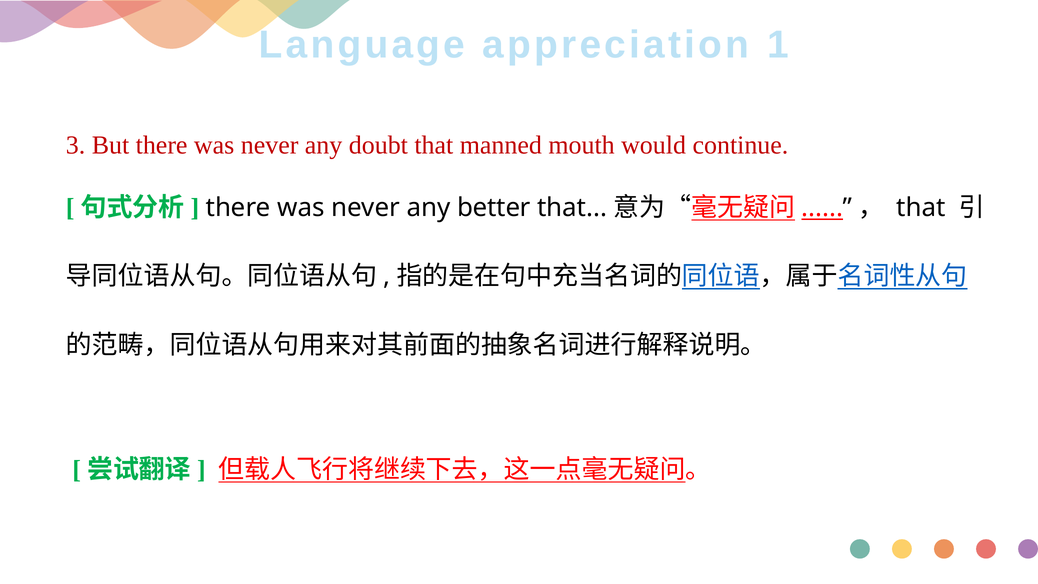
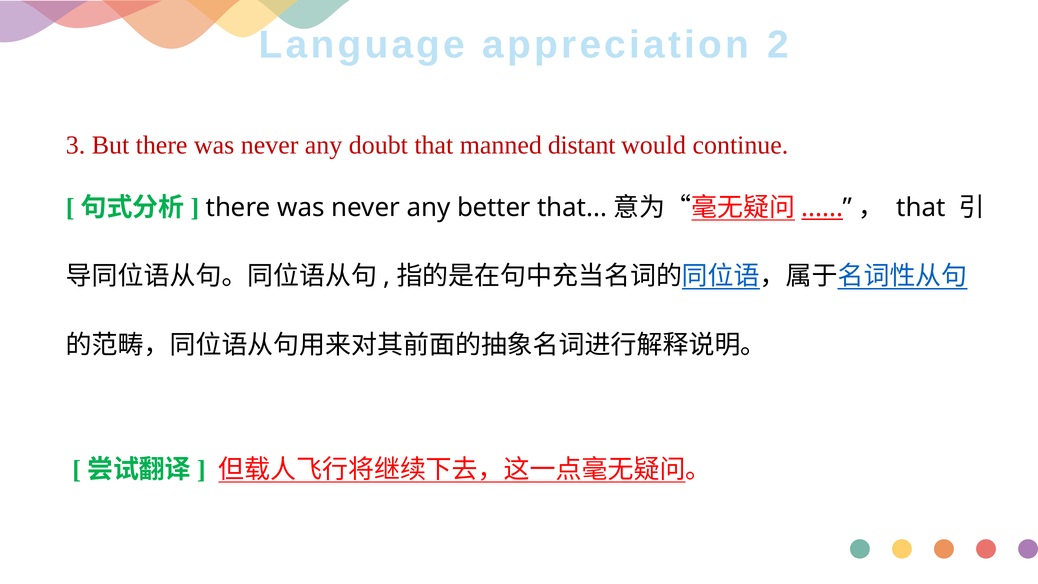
1: 1 -> 2
mouth: mouth -> distant
